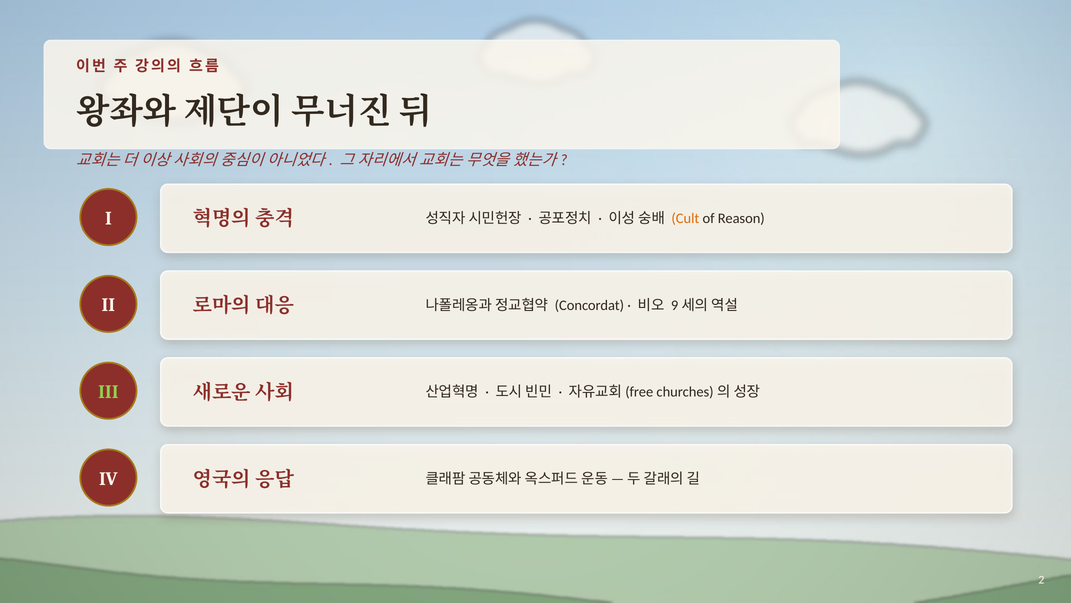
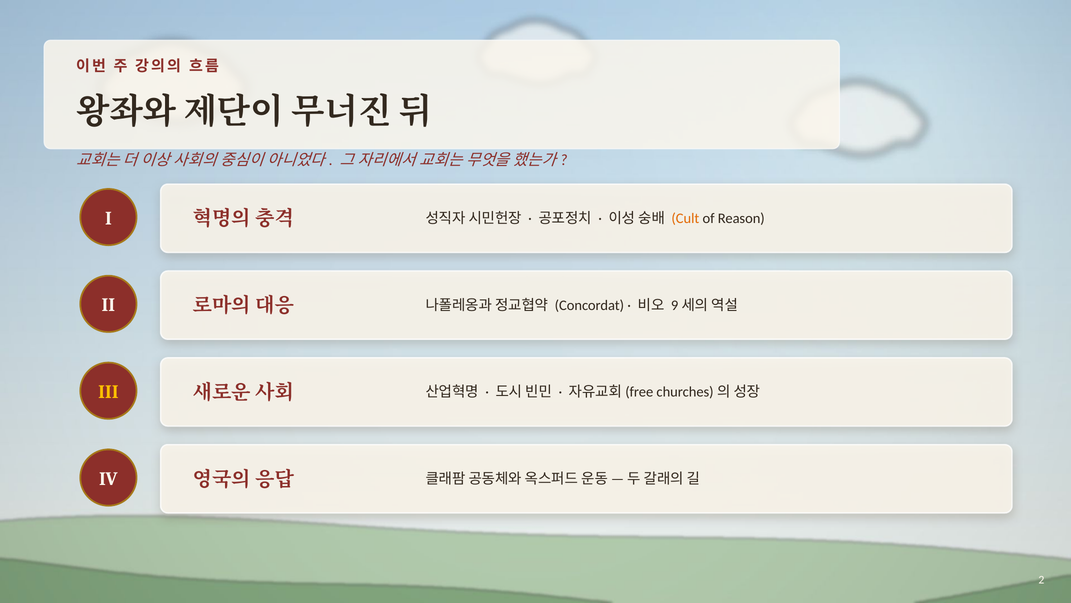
III colour: light green -> yellow
